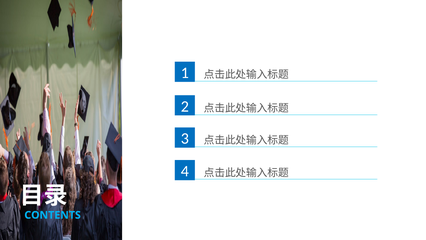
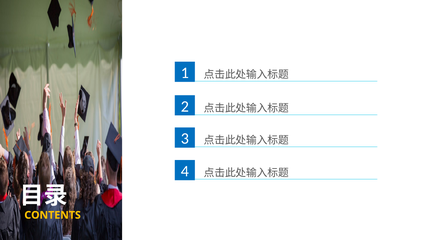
CONTENTS colour: light blue -> yellow
